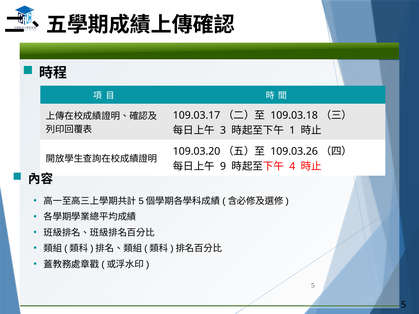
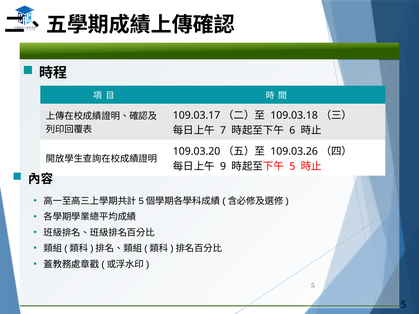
3: 3 -> 7
1: 1 -> 6
4 at (292, 167): 4 -> 5
